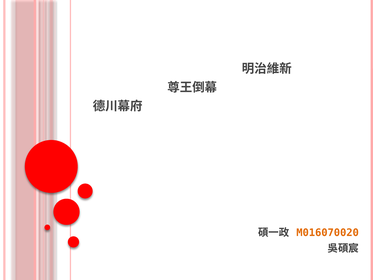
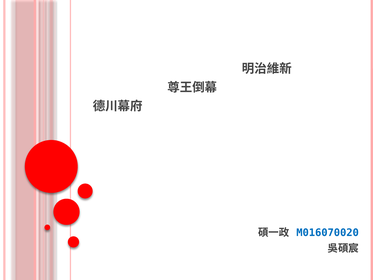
M016070020 colour: orange -> blue
